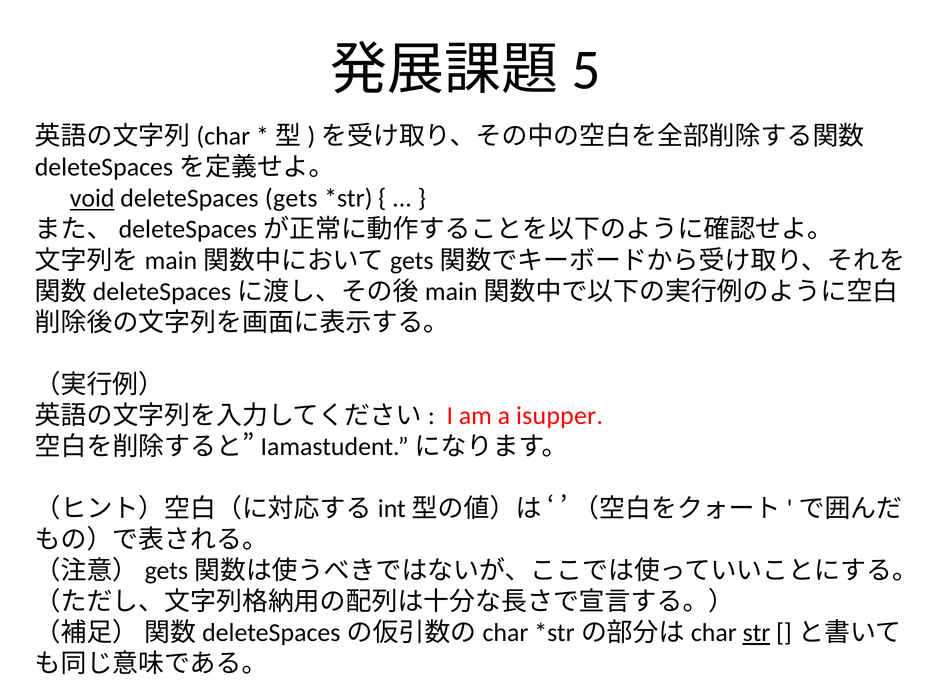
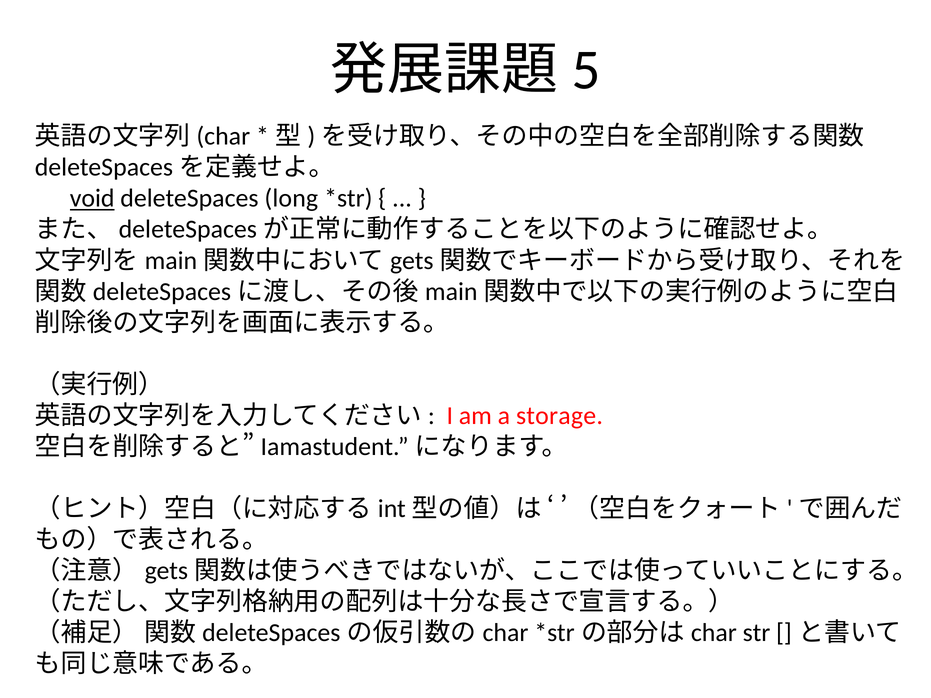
gets: gets -> long
isupper: isupper -> storage
str underline: present -> none
